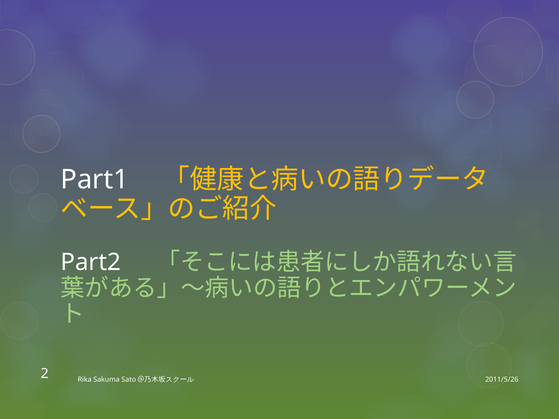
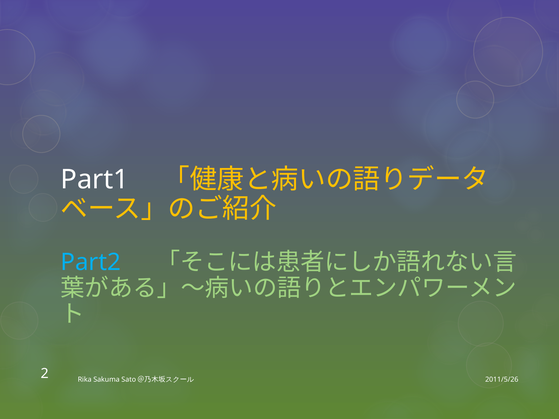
Part2 colour: white -> light blue
